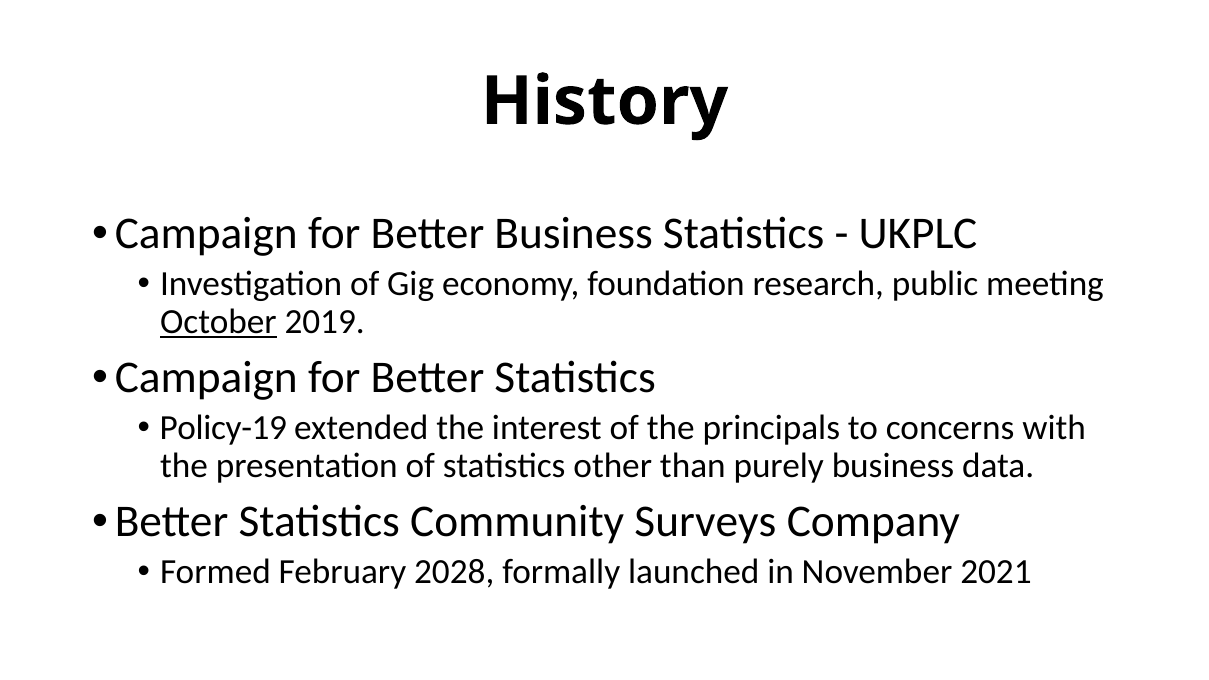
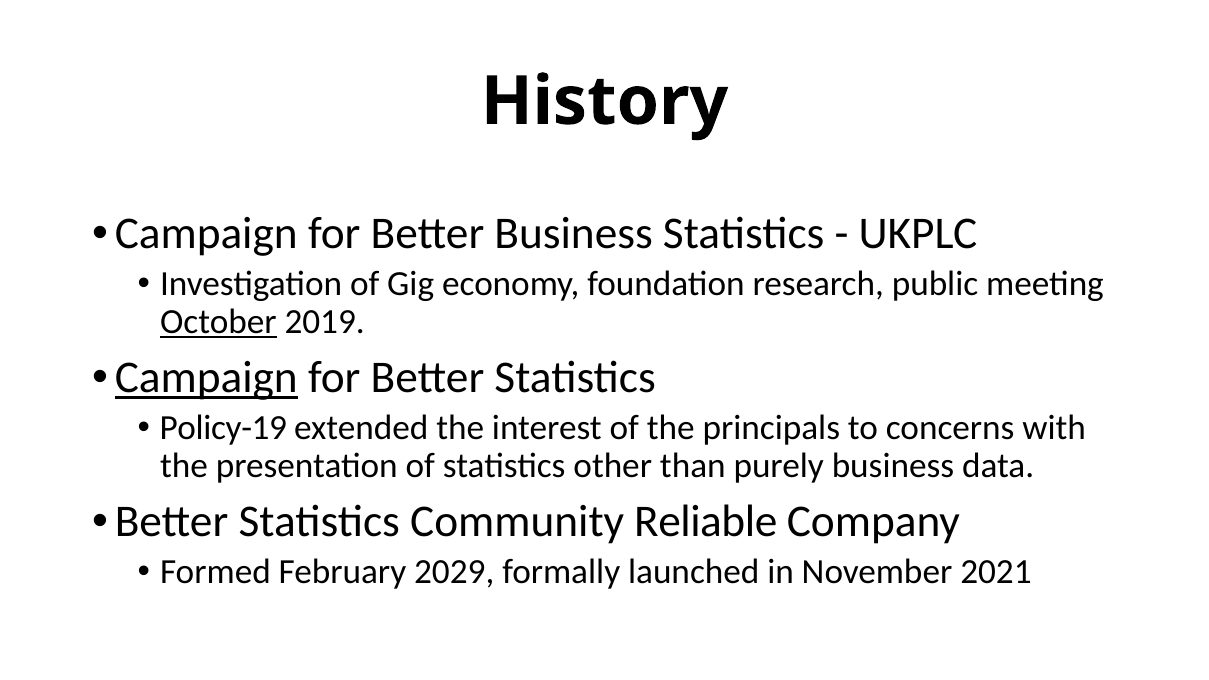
Campaign at (206, 378) underline: none -> present
Surveys: Surveys -> Reliable
2028: 2028 -> 2029
